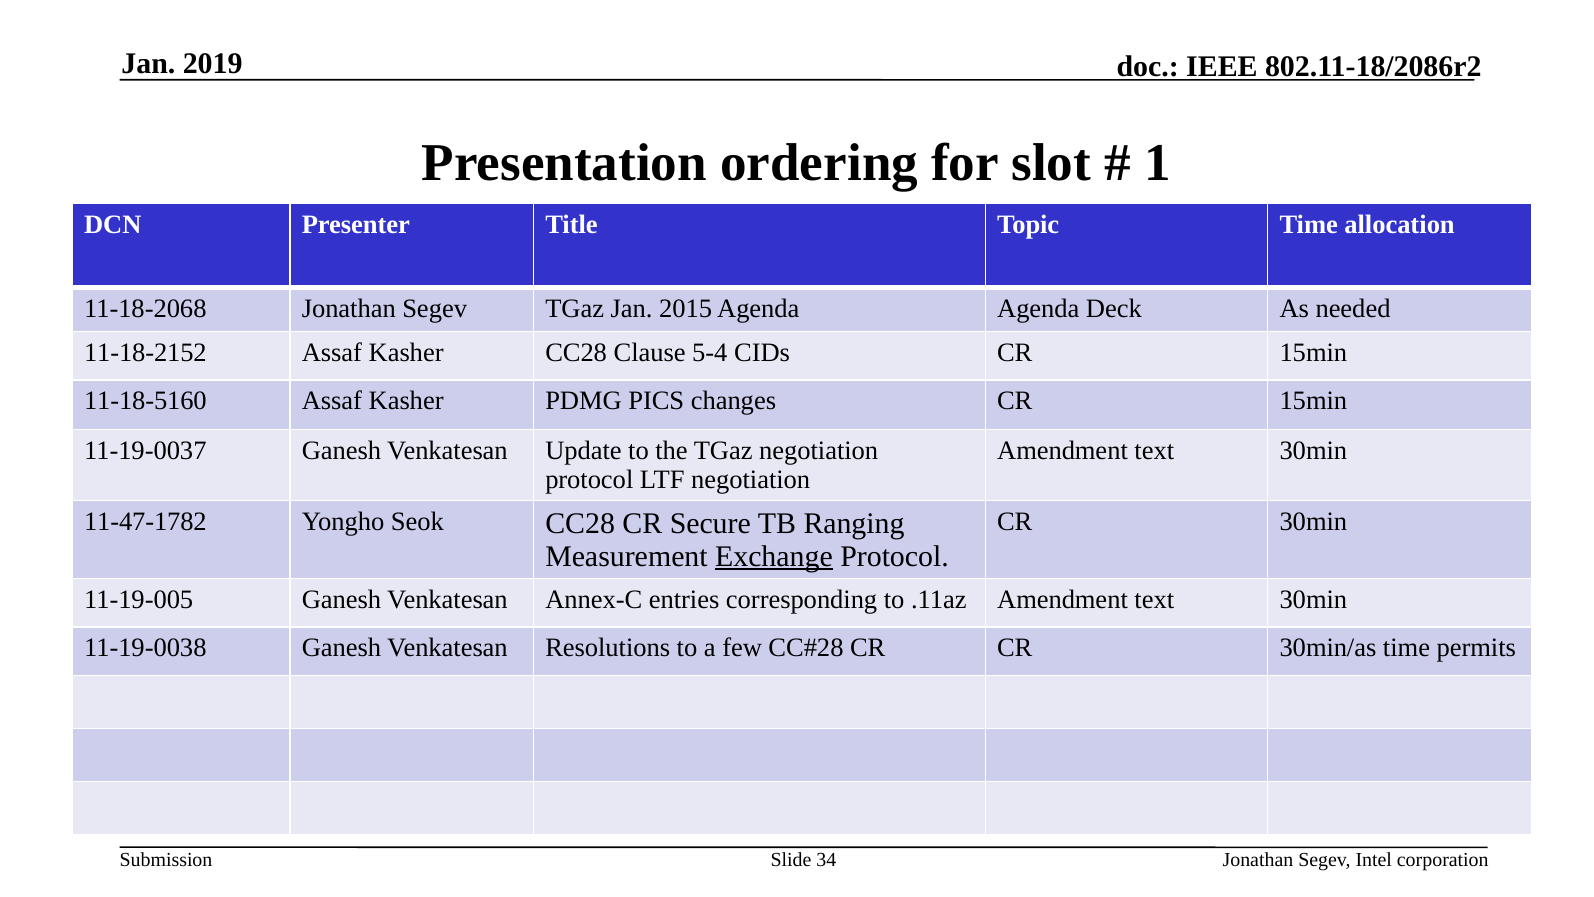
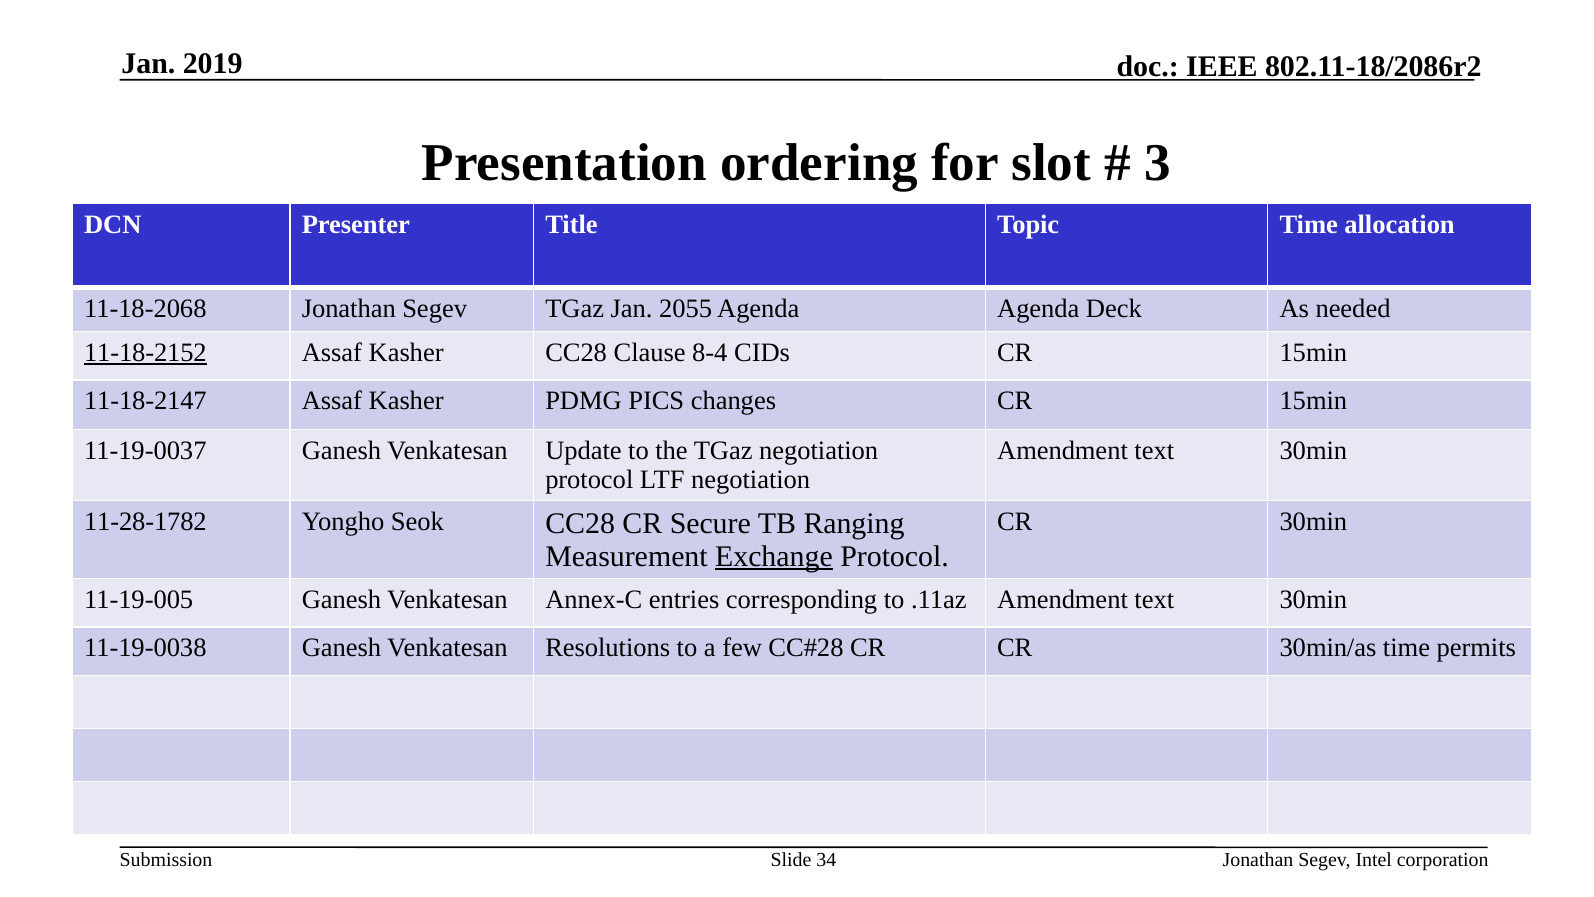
1: 1 -> 3
2015: 2015 -> 2055
11-18-2152 underline: none -> present
5-4: 5-4 -> 8-4
11-18-5160: 11-18-5160 -> 11-18-2147
11-47-1782: 11-47-1782 -> 11-28-1782
